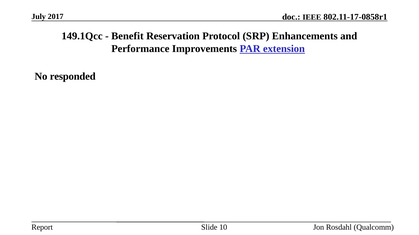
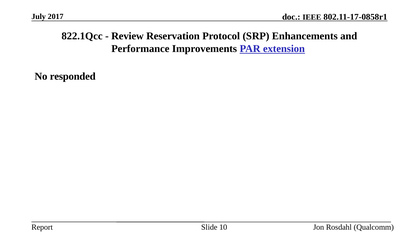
149.1Qcc: 149.1Qcc -> 822.1Qcc
Benefit: Benefit -> Review
